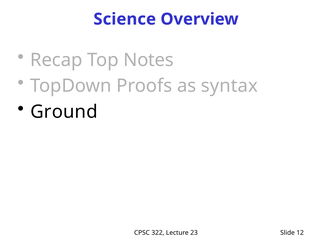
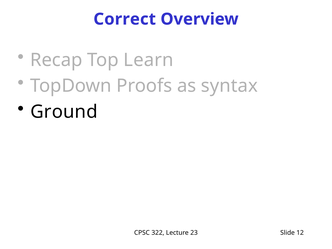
Science: Science -> Correct
Notes: Notes -> Learn
